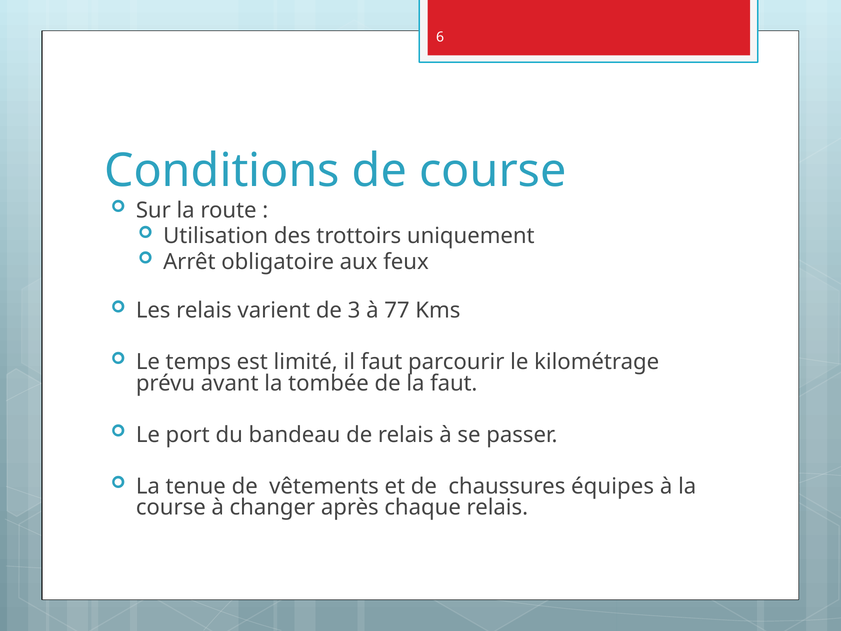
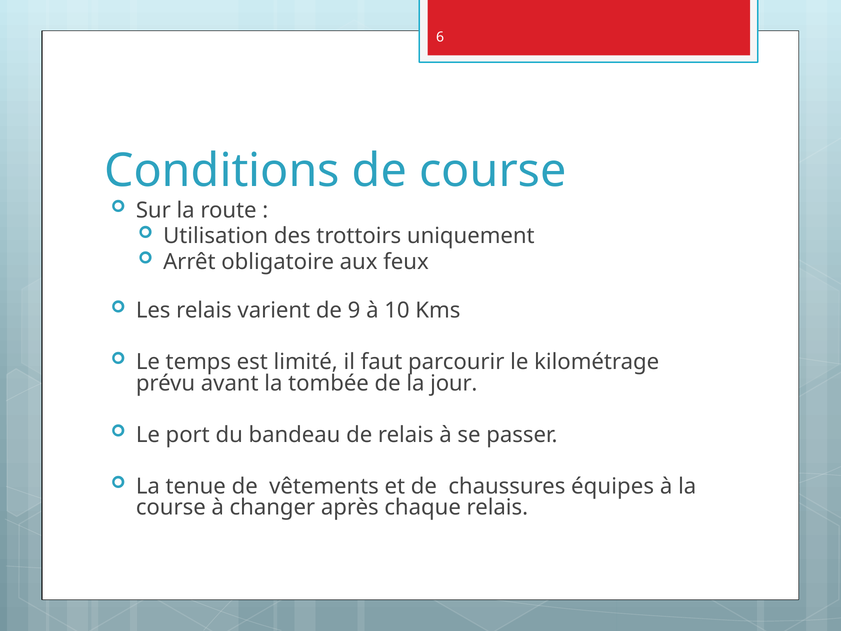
3: 3 -> 9
77: 77 -> 10
la faut: faut -> jour
